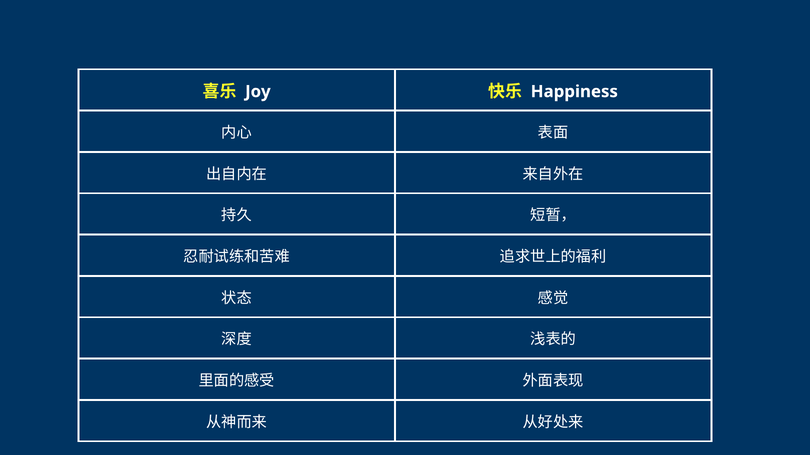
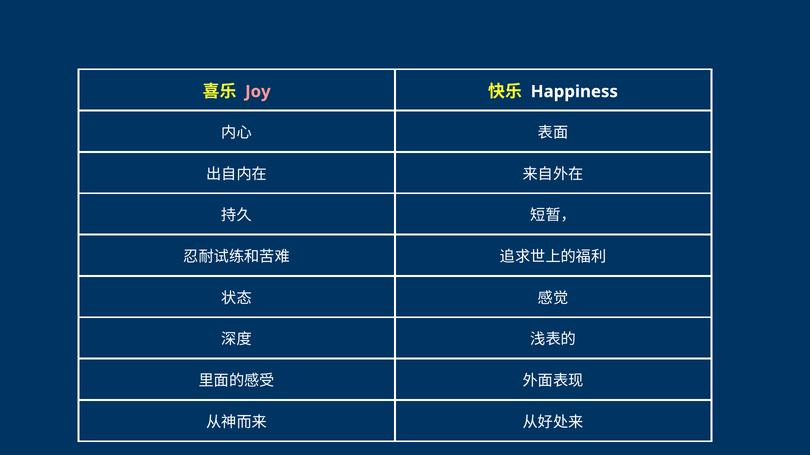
Joy colour: white -> pink
